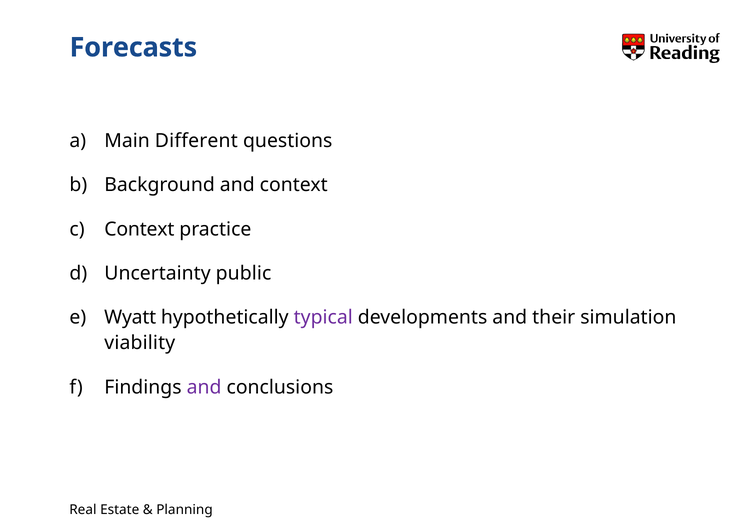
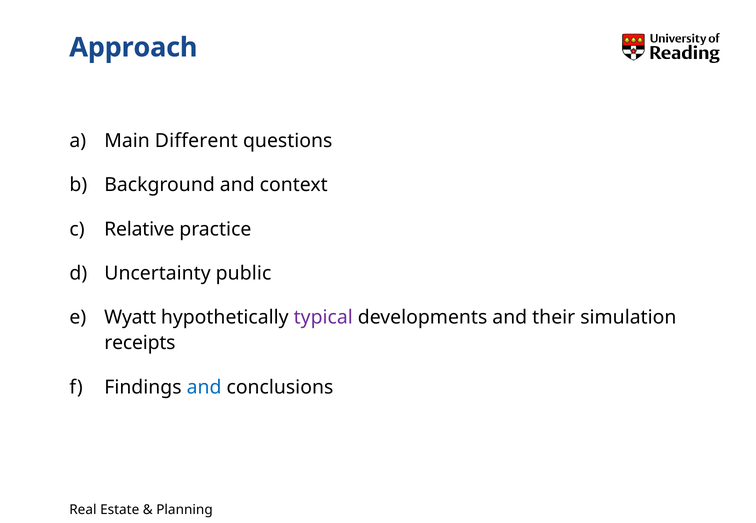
Forecasts: Forecasts -> Approach
Context at (139, 229): Context -> Relative
viability: viability -> receipts
and at (204, 388) colour: purple -> blue
